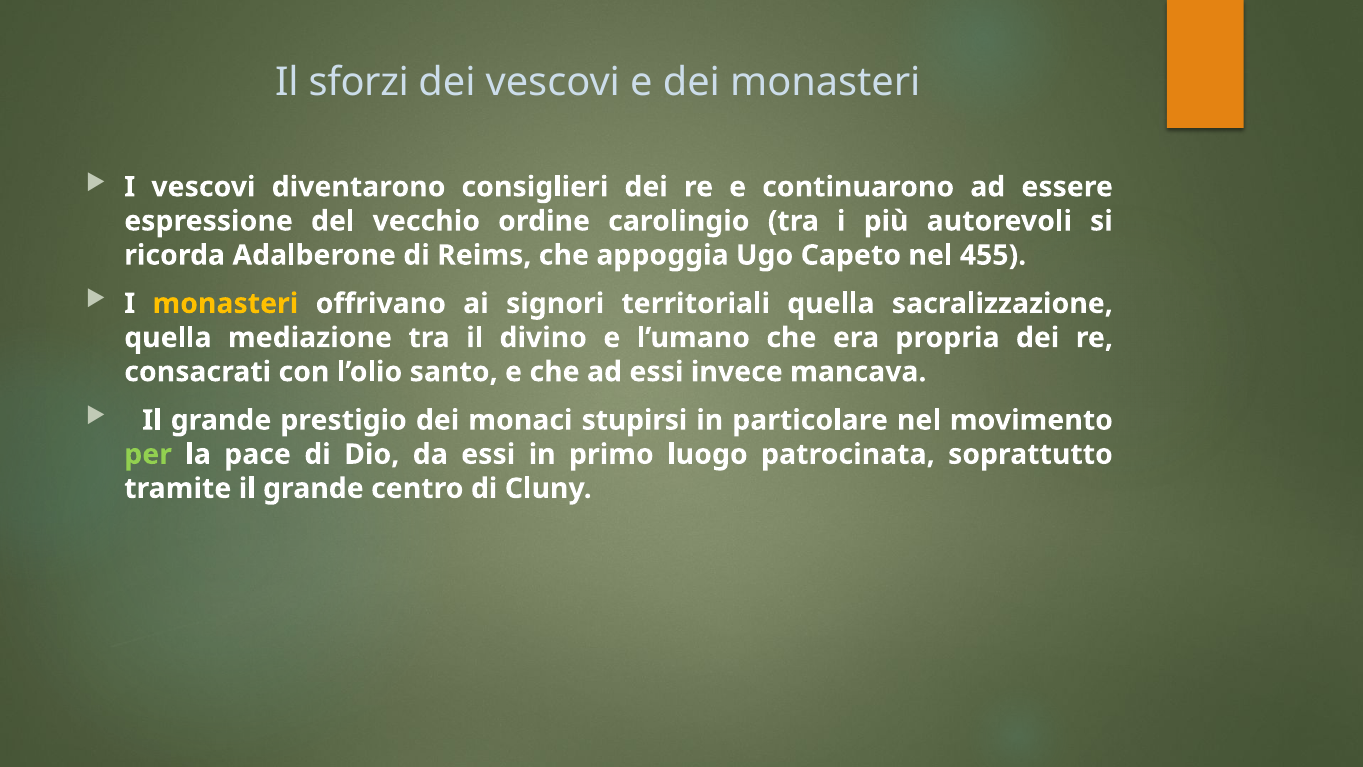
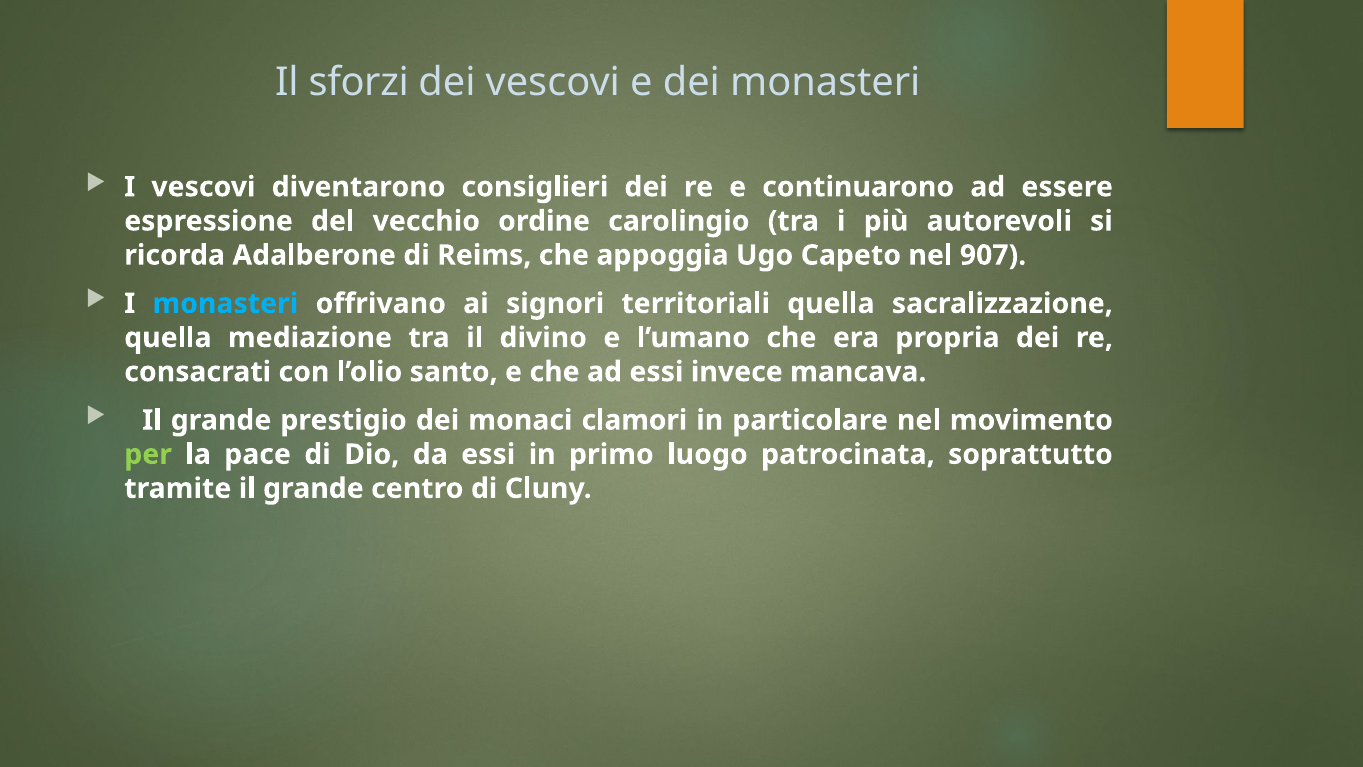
455: 455 -> 907
monasteri at (225, 303) colour: yellow -> light blue
stupirsi: stupirsi -> clamori
